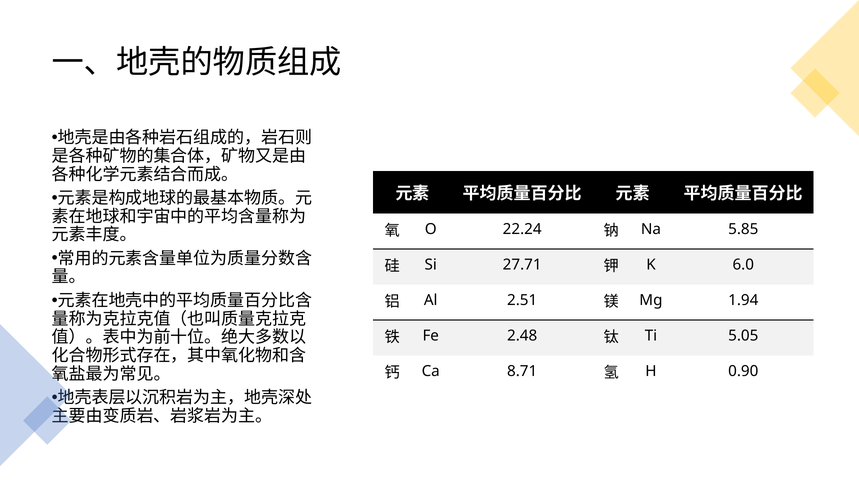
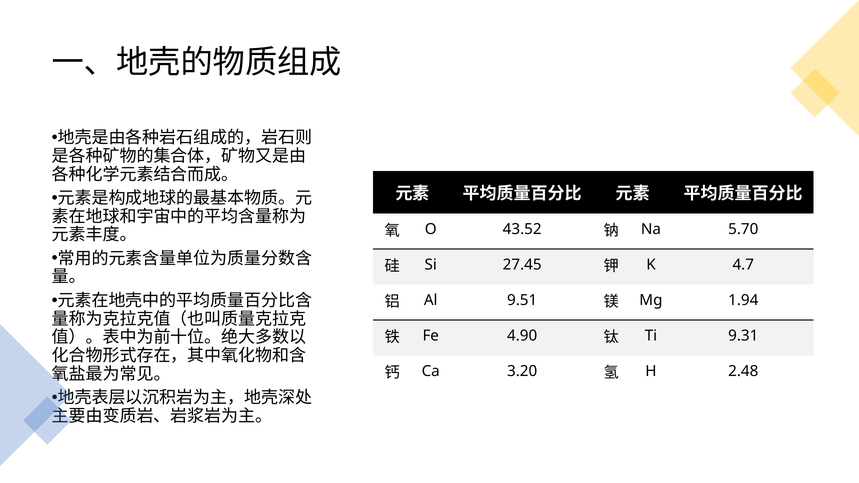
22.24: 22.24 -> 43.52
5.85: 5.85 -> 5.70
27.71: 27.71 -> 27.45
6.0: 6.0 -> 4.7
2.51: 2.51 -> 9.51
2.48: 2.48 -> 4.90
5.05: 5.05 -> 9.31
8.71: 8.71 -> 3.20
0.90: 0.90 -> 2.48
